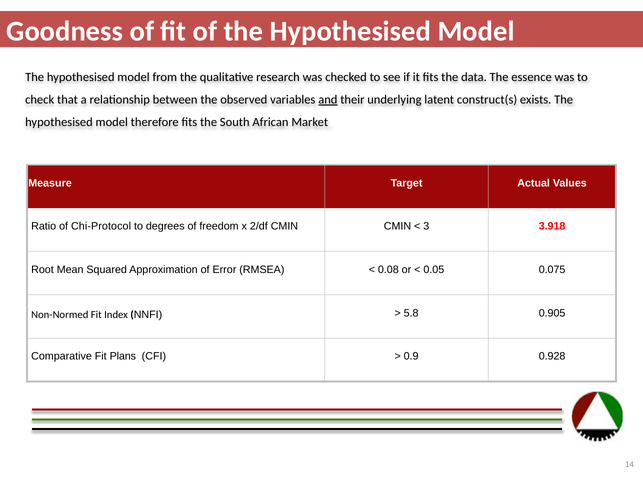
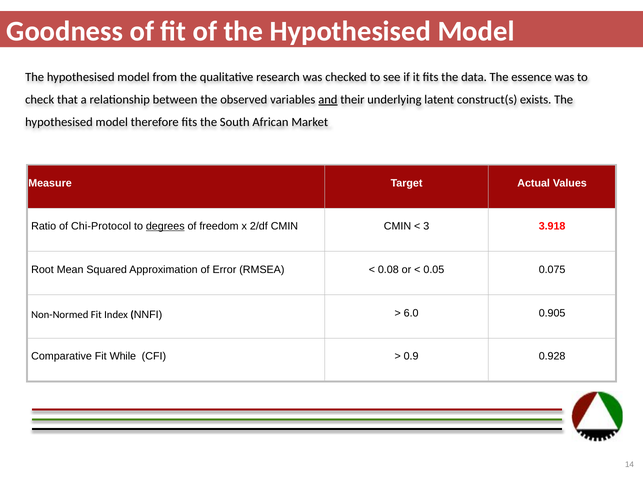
degrees underline: none -> present
5.8: 5.8 -> 6.0
Plans: Plans -> While
